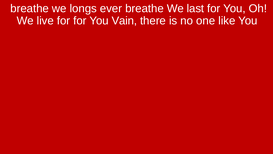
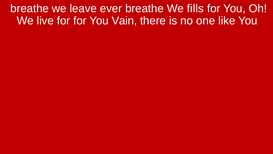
longs: longs -> leave
last: last -> fills
